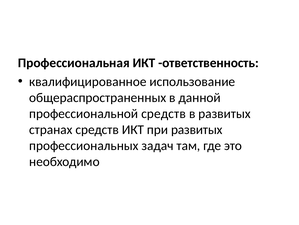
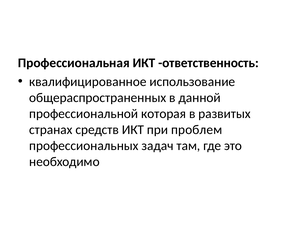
профессиональной средств: средств -> которая
при развитых: развитых -> проблем
